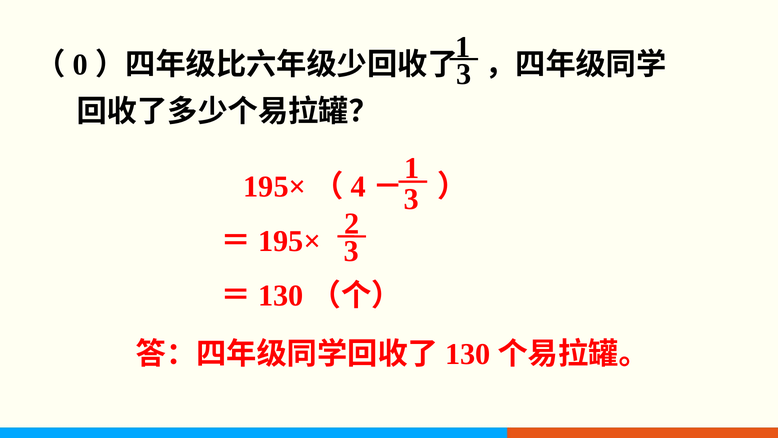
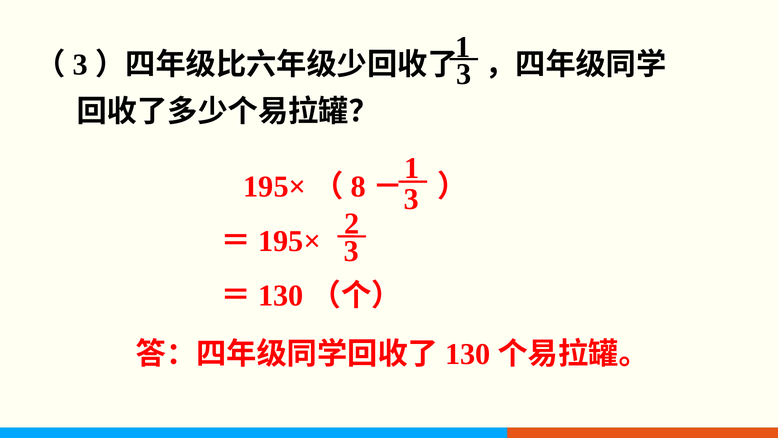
0 at (80, 64): 0 -> 3
4: 4 -> 8
